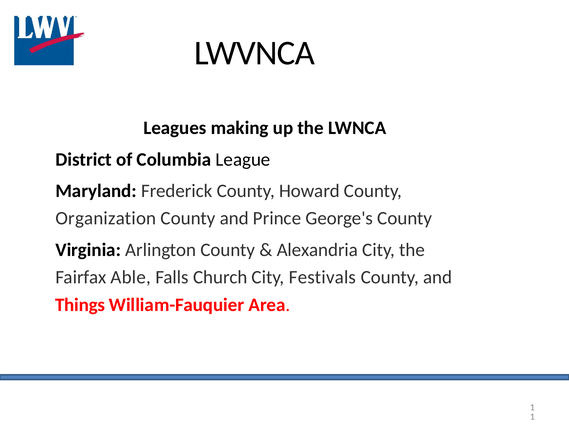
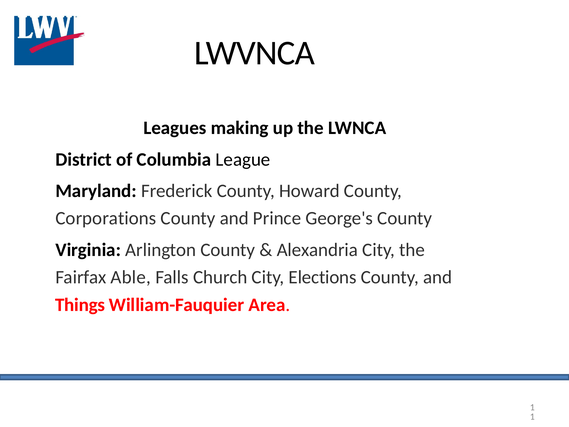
Organization: Organization -> Corporations
Festivals: Festivals -> Elections
